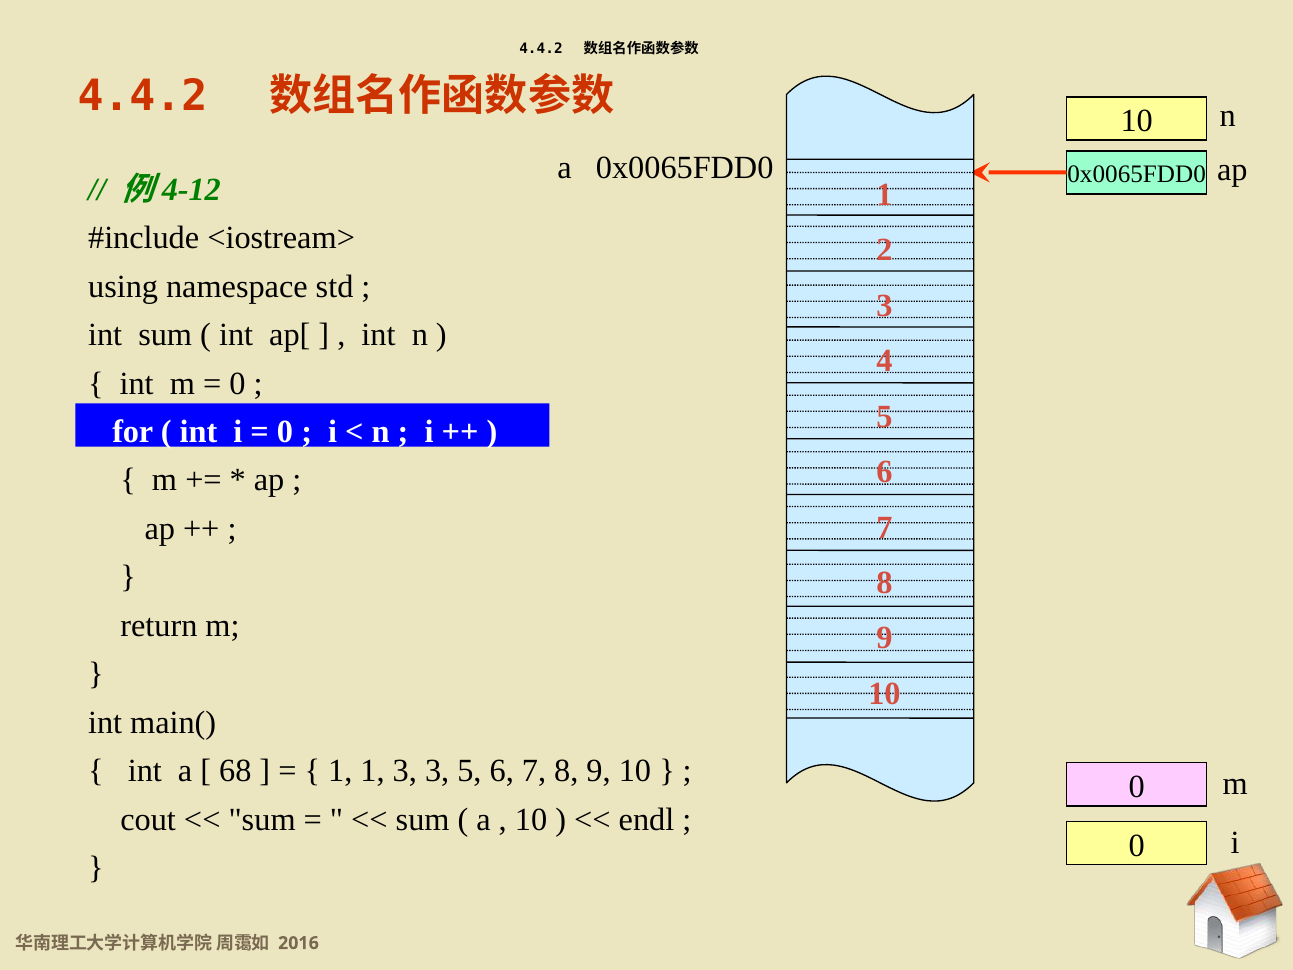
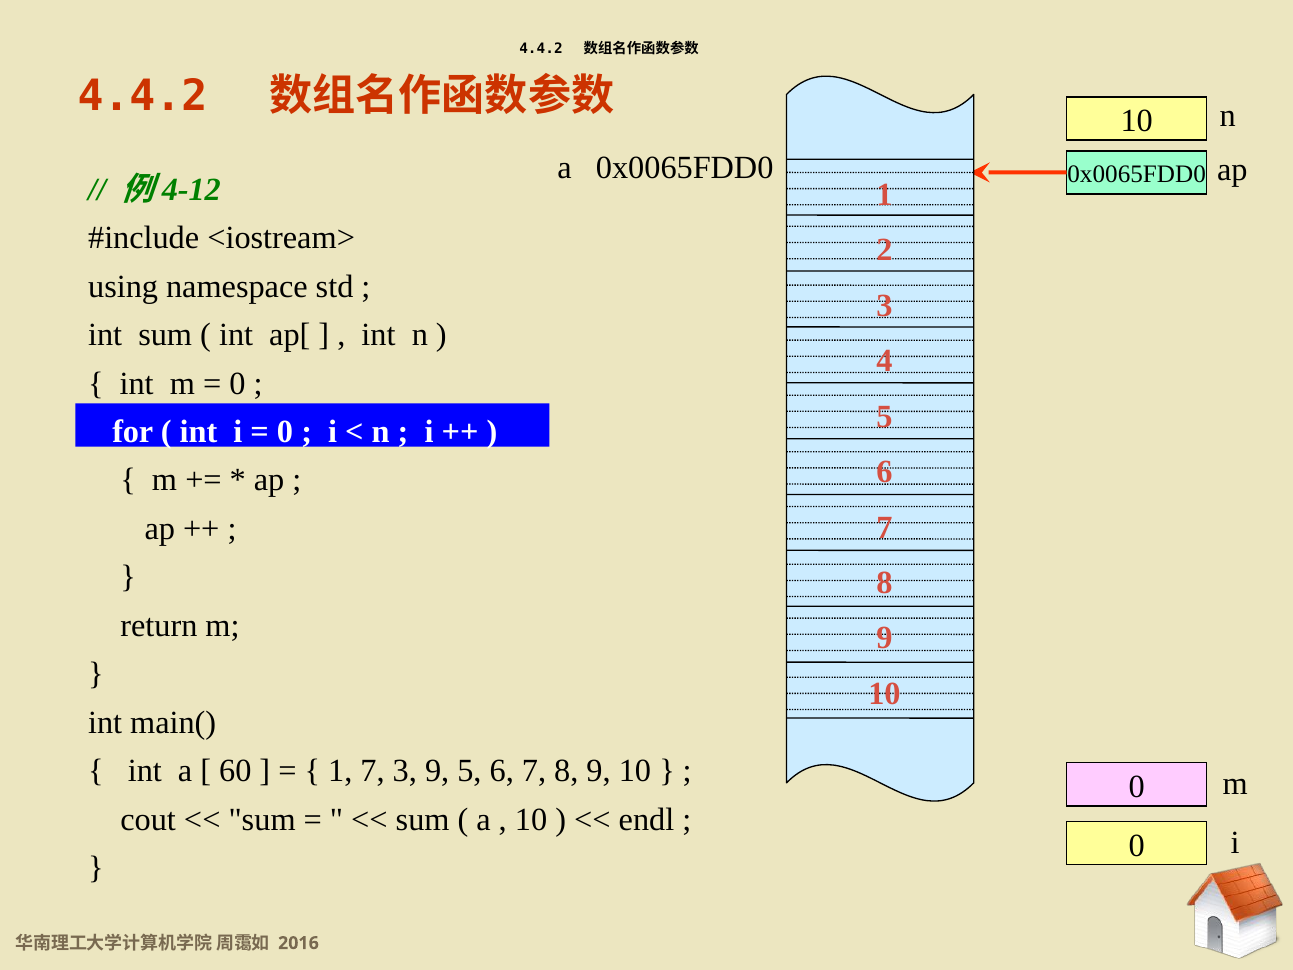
68: 68 -> 60
1 1: 1 -> 7
3 3: 3 -> 9
